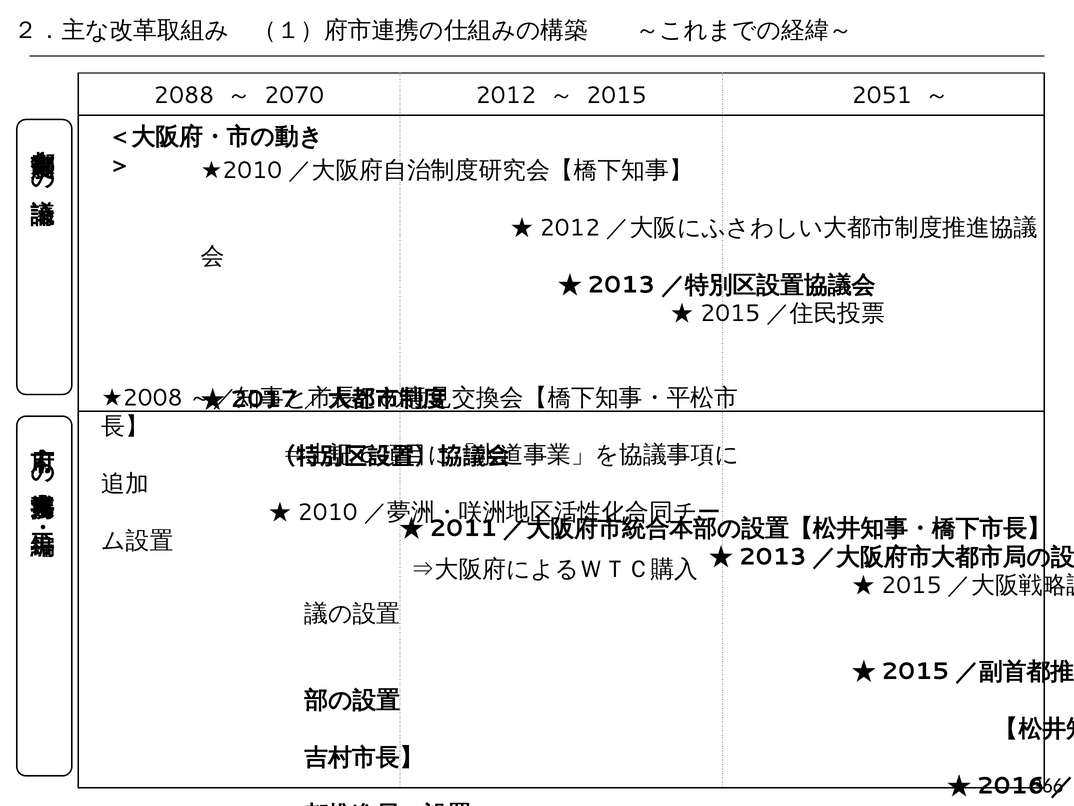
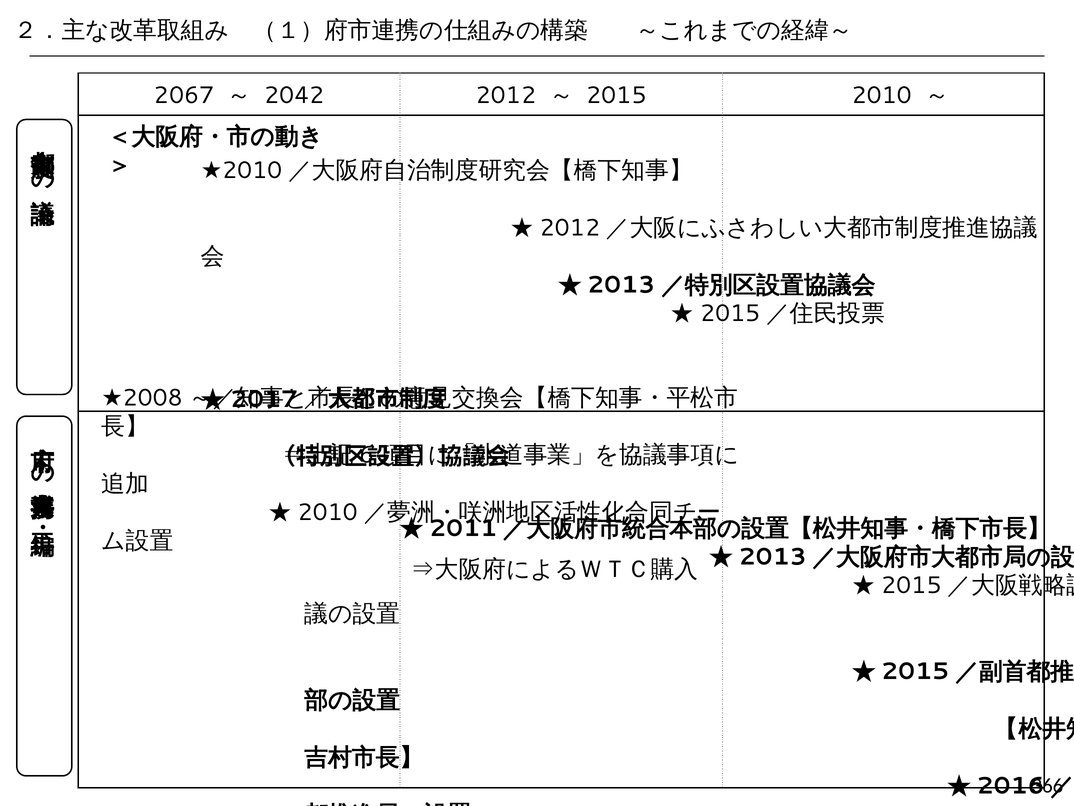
2088: 2088 -> 2067
2070: 2070 -> 2042
2051: 2051 -> 2010
